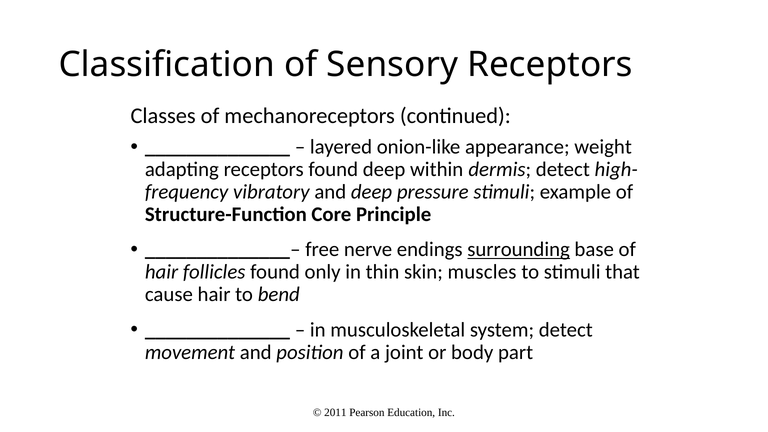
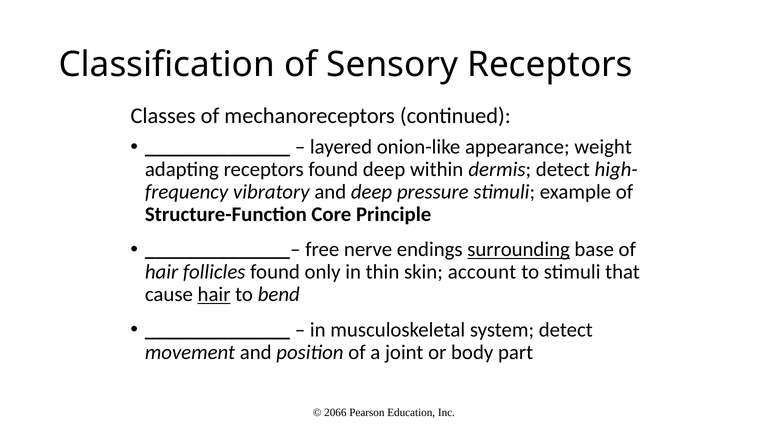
muscles: muscles -> account
hair at (214, 294) underline: none -> present
2011: 2011 -> 2066
